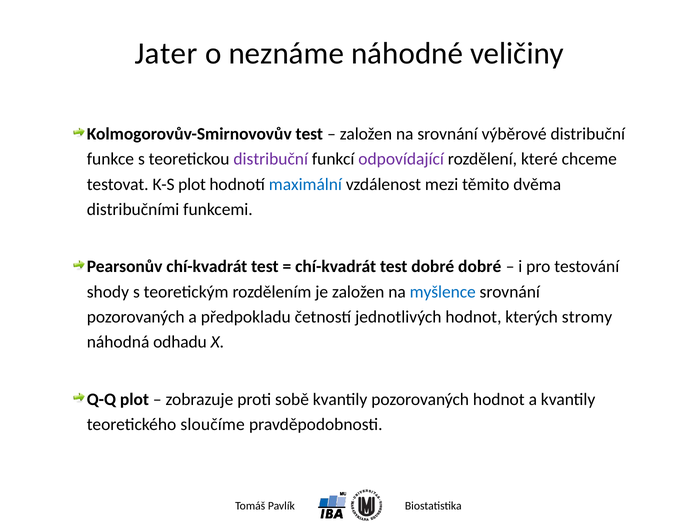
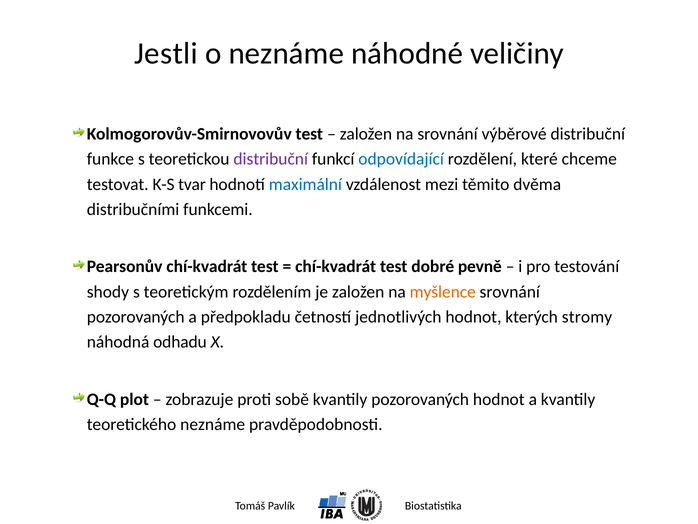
Jater: Jater -> Jestli
odpovídající colour: purple -> blue
K-S plot: plot -> tvar
dobré dobré: dobré -> pevně
myšlence colour: blue -> orange
teoretického sloučíme: sloučíme -> neznáme
